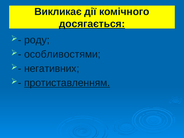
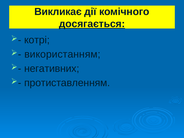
роду: роду -> котрі
особливостями: особливостями -> використанням
протиставленням underline: present -> none
